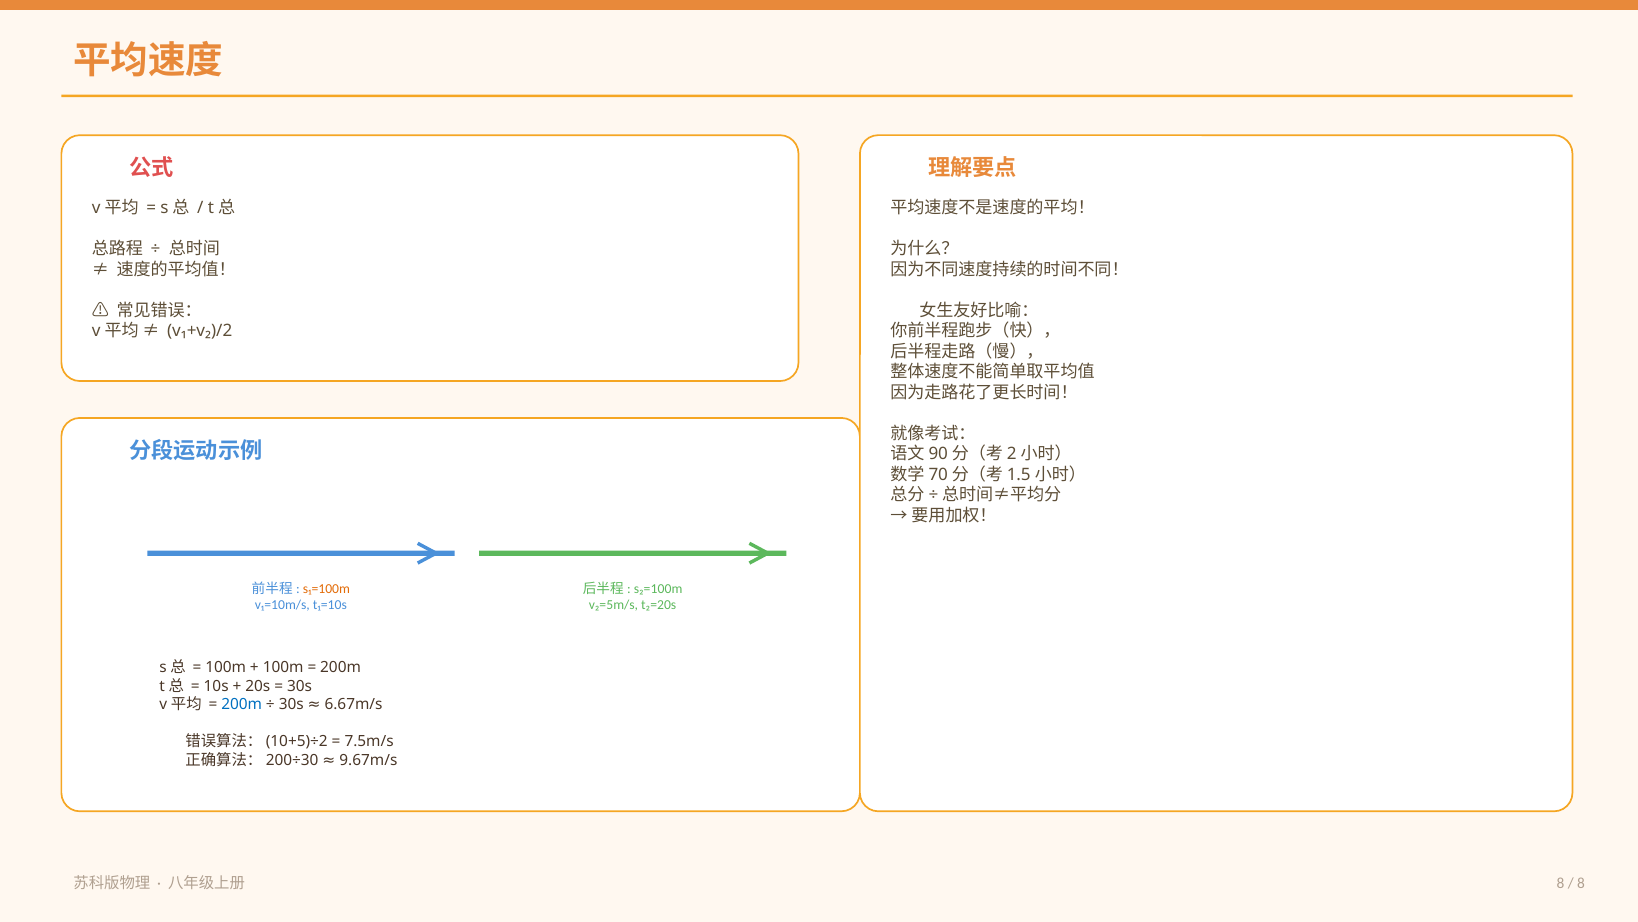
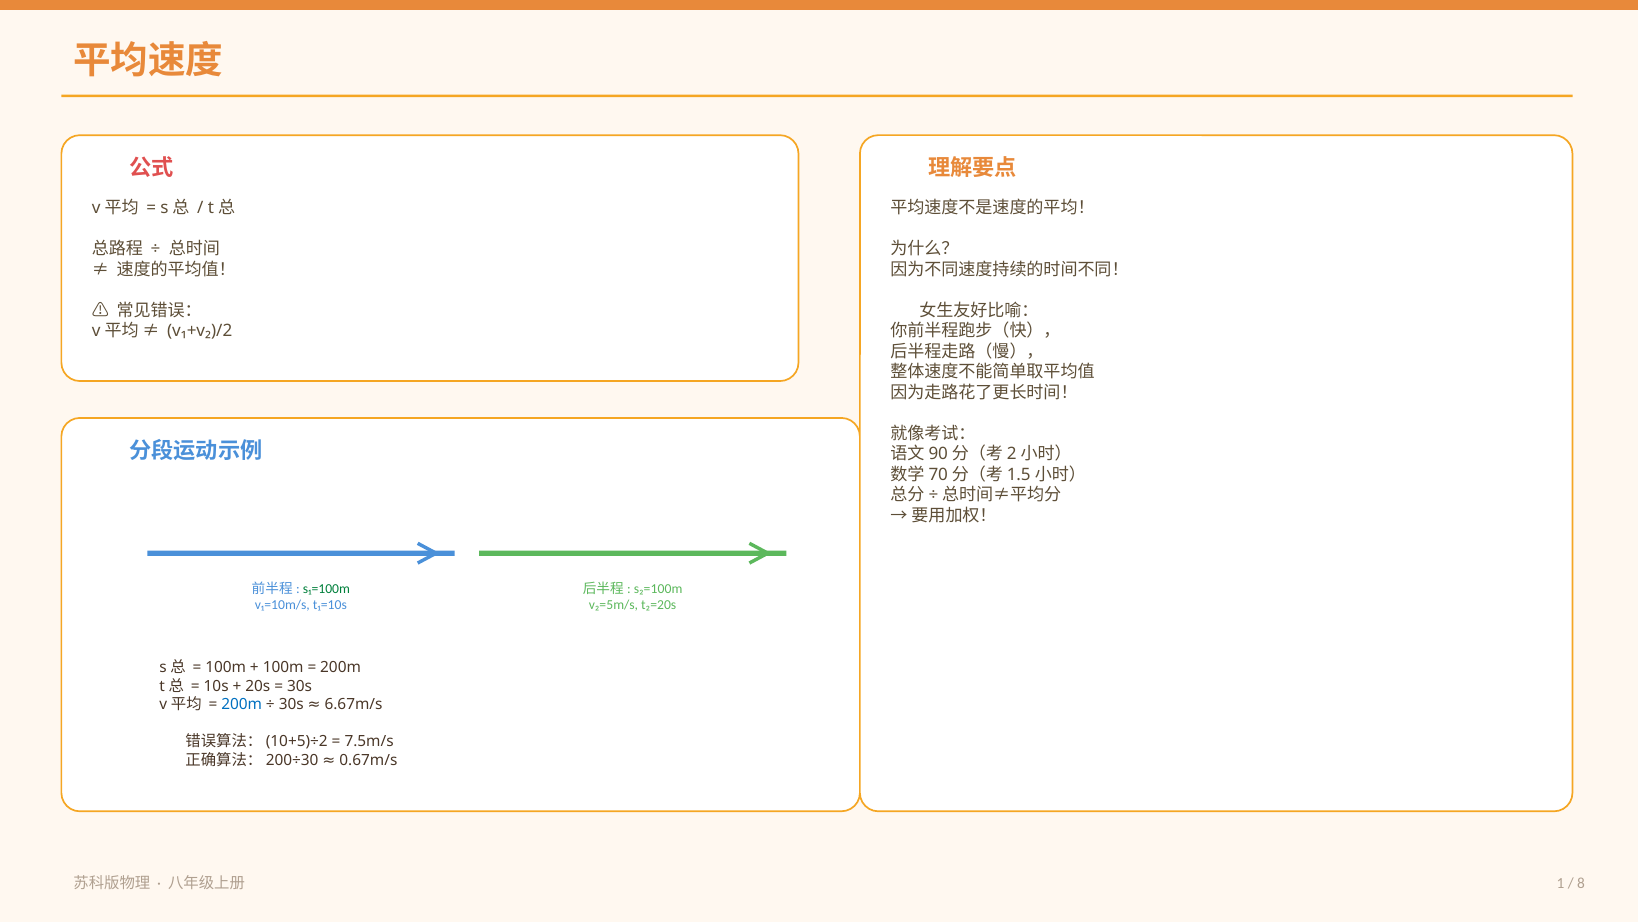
s₁=100m colour: orange -> green
9.67m/s: 9.67m/s -> 0.67m/s
8 at (1561, 883): 8 -> 1
